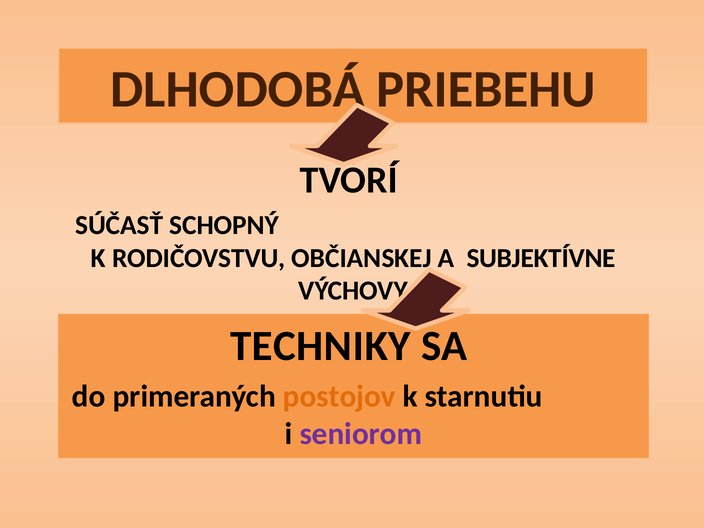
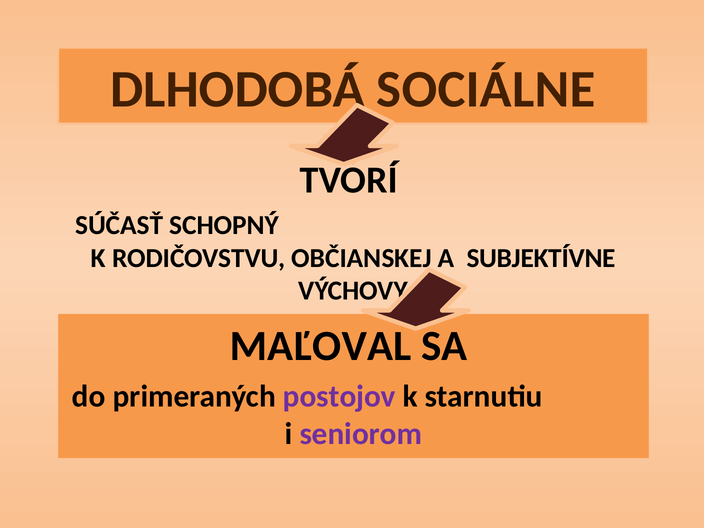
PRIEBEHU: PRIEBEHU -> SOCIÁLNE
TECHNIKY: TECHNIKY -> MAĽOVAL
postojov colour: orange -> purple
